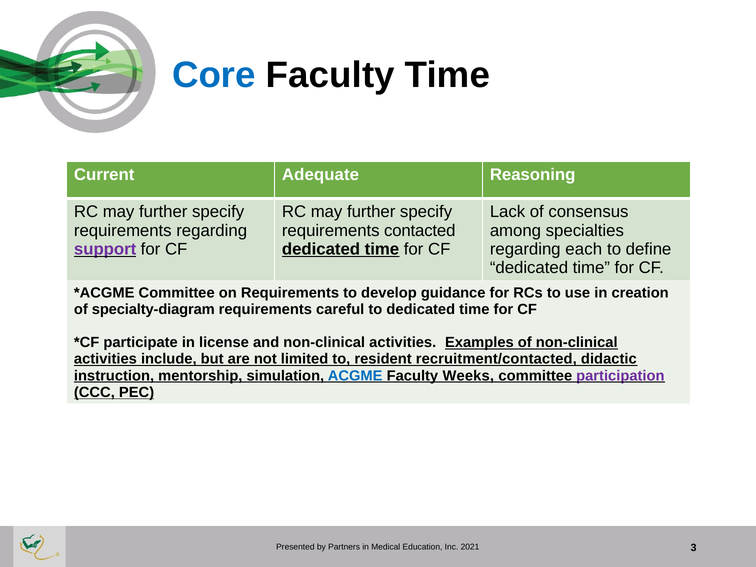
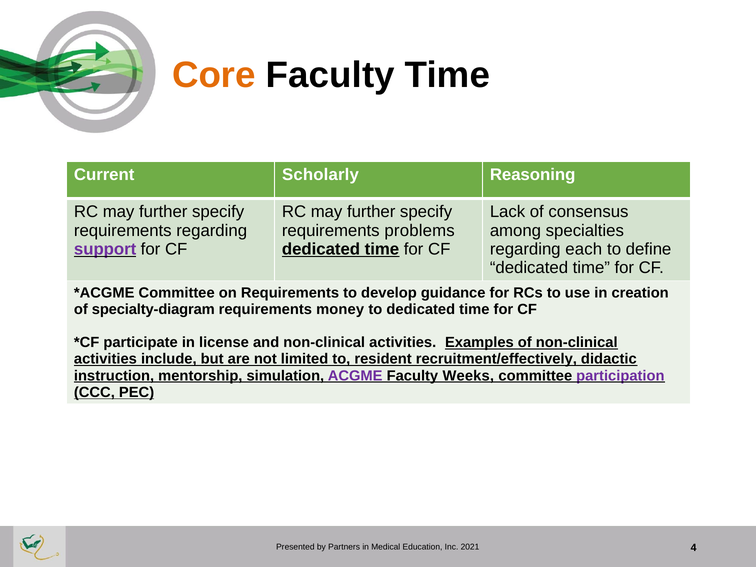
Core colour: blue -> orange
Adequate: Adequate -> Scholarly
contacted: contacted -> problems
careful: careful -> money
recruitment/contacted: recruitment/contacted -> recruitment/effectively
ACGME colour: blue -> purple
3: 3 -> 4
